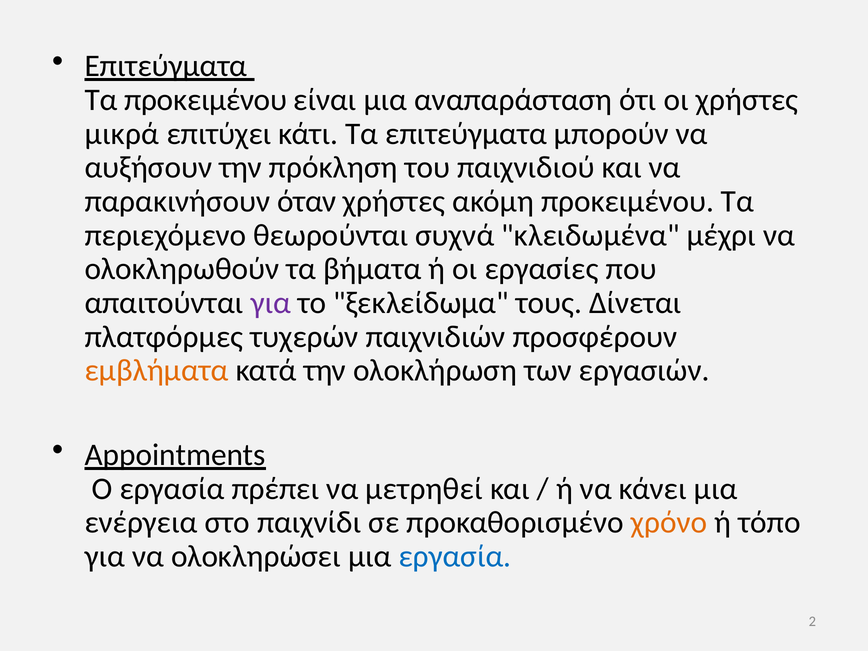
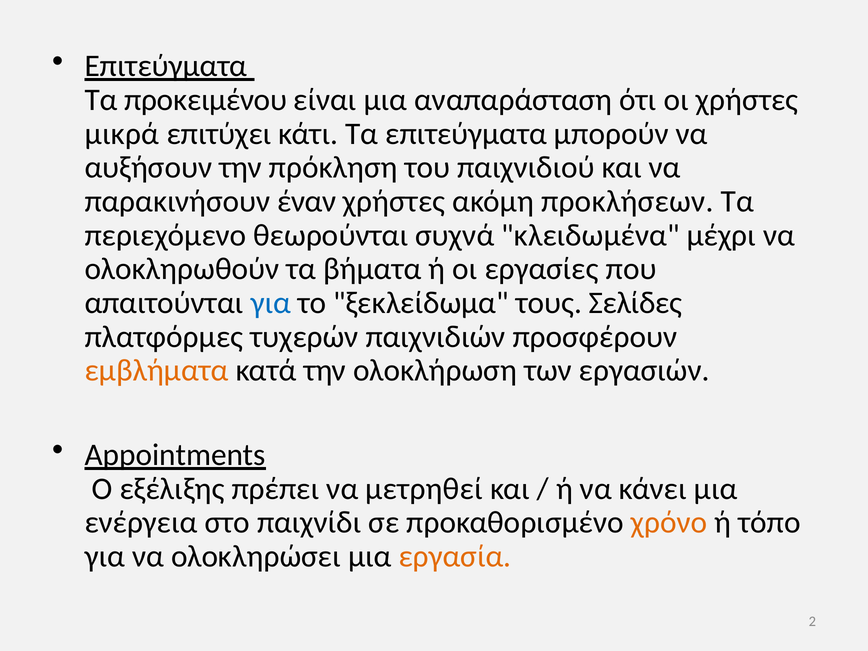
όταν: όταν -> έναν
ακόμη προκειμένου: προκειμένου -> προκλήσεων
για at (271, 303) colour: purple -> blue
Δίνεται: Δίνεται -> Σελίδες
Ο εργασία: εργασία -> εξέλιξης
εργασία at (455, 556) colour: blue -> orange
